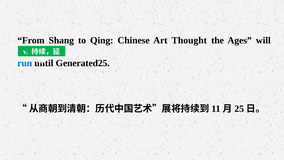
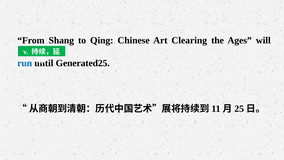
Thought: Thought -> Clearing
